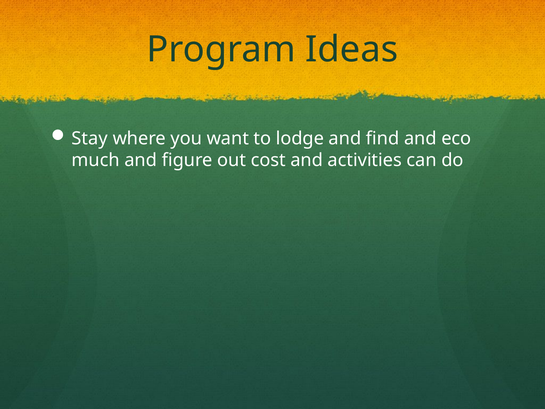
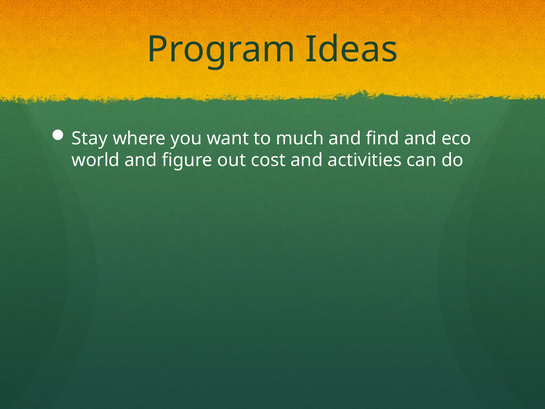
lodge: lodge -> much
much: much -> world
